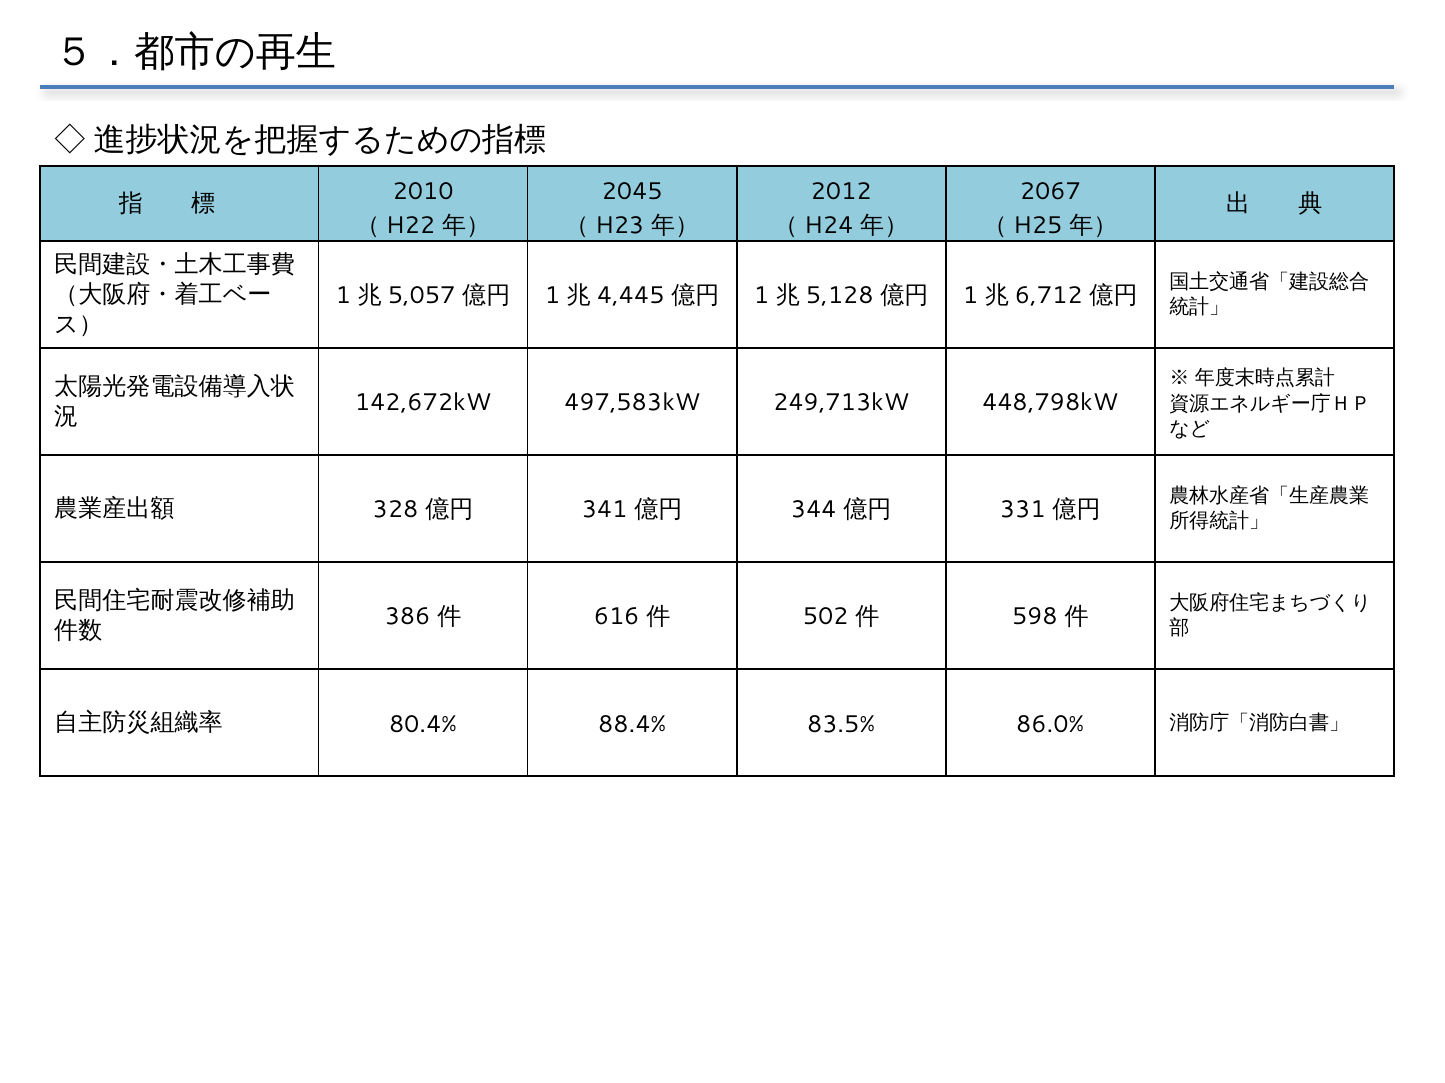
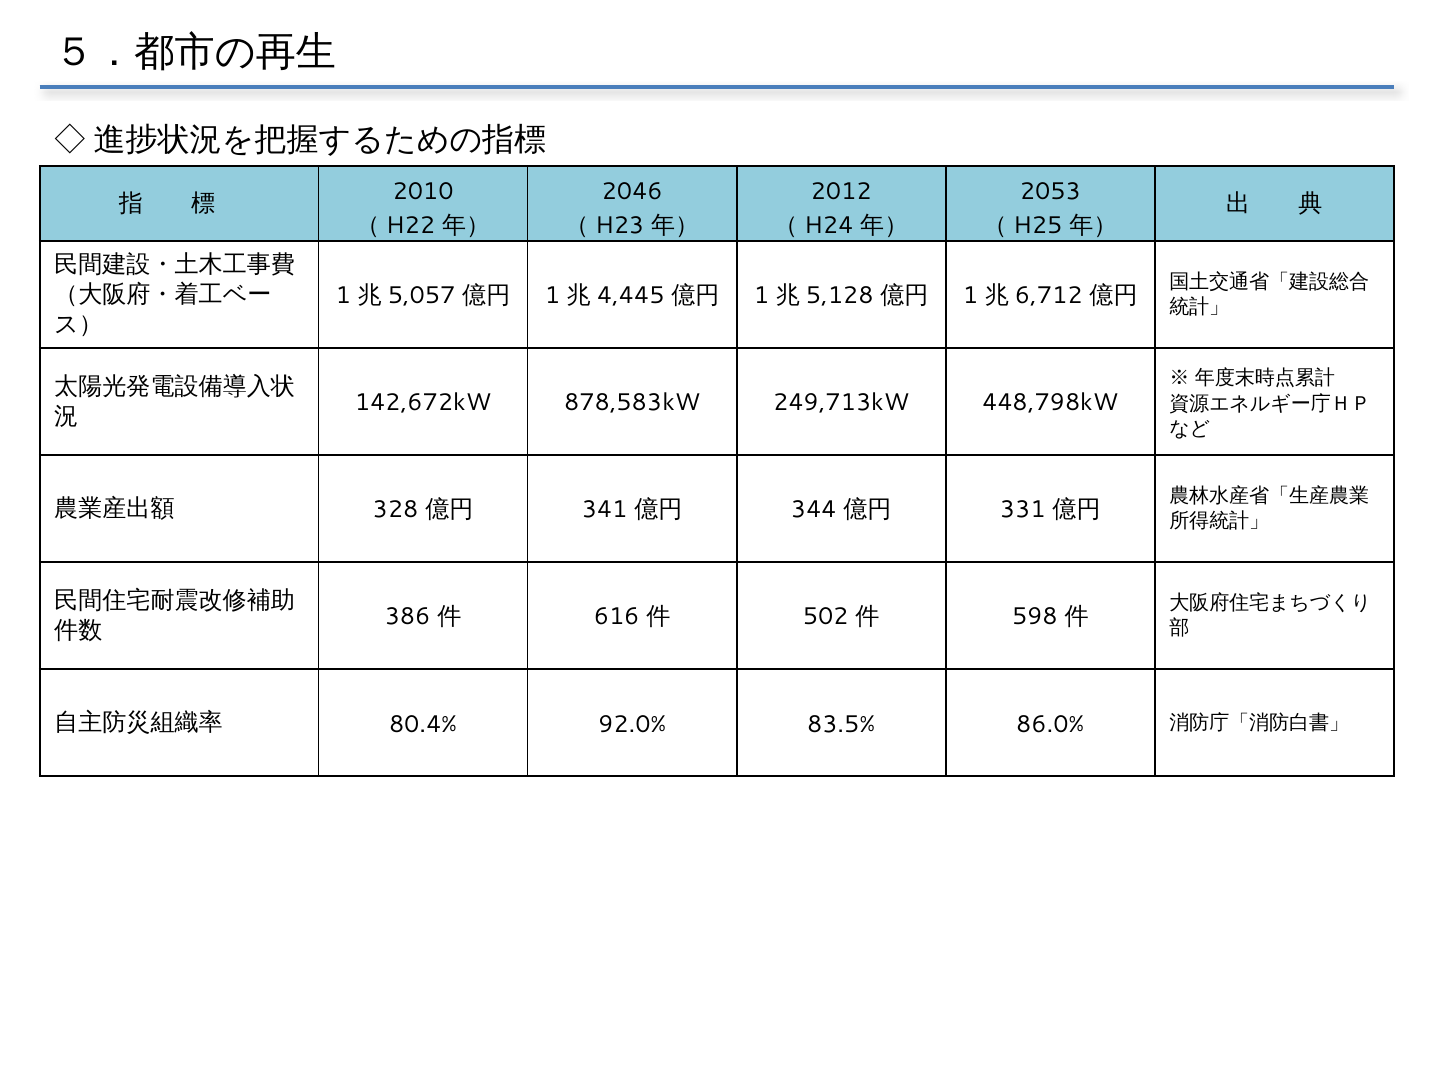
2045: 2045 -> 2046
2067: 2067 -> 2053
497,583kW: 497,583kW -> 878,583kW
88.4%: 88.4% -> 92.0%
